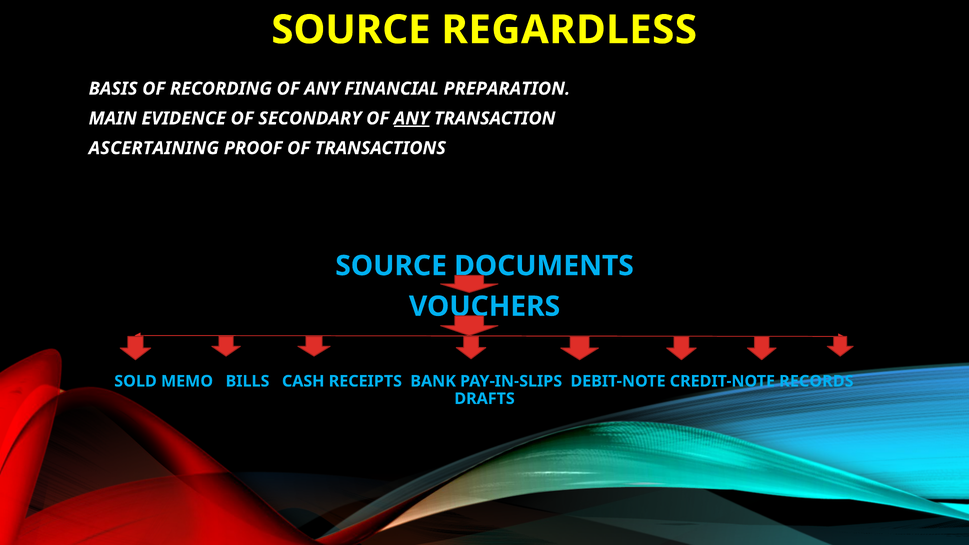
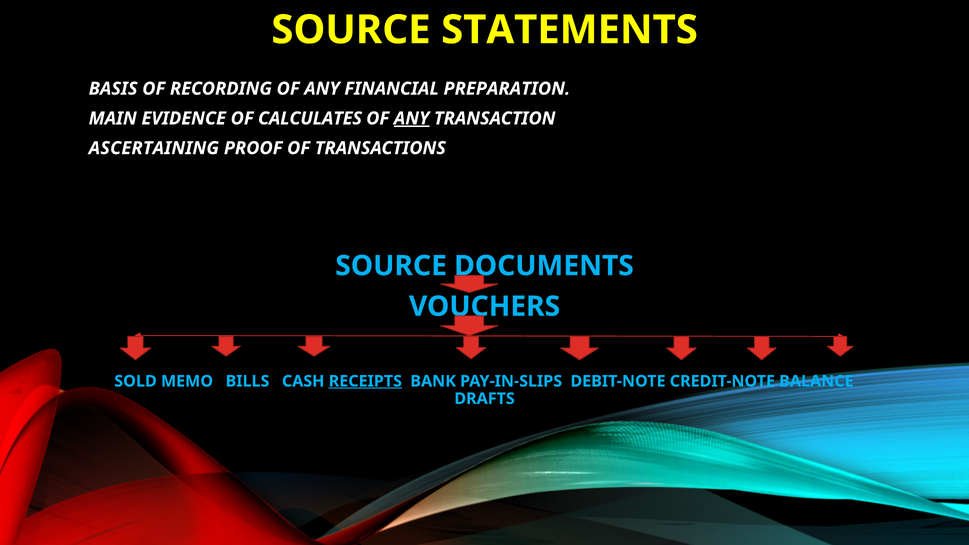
REGARDLESS: REGARDLESS -> STATEMENTS
SECONDARY: SECONDARY -> CALCULATES
RECEIPTS underline: none -> present
RECORDS: RECORDS -> BALANCE
